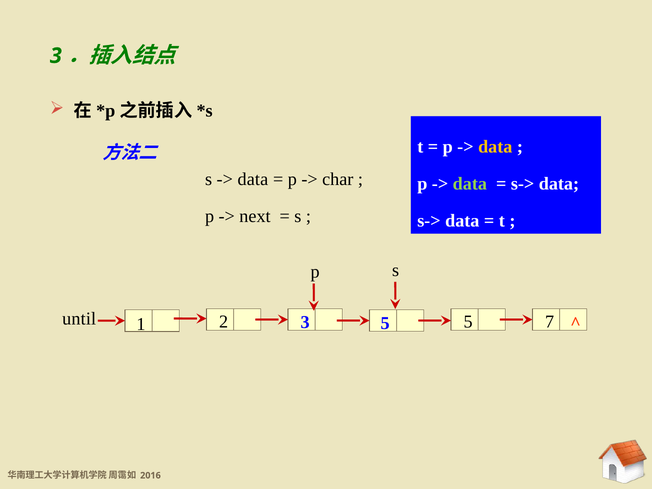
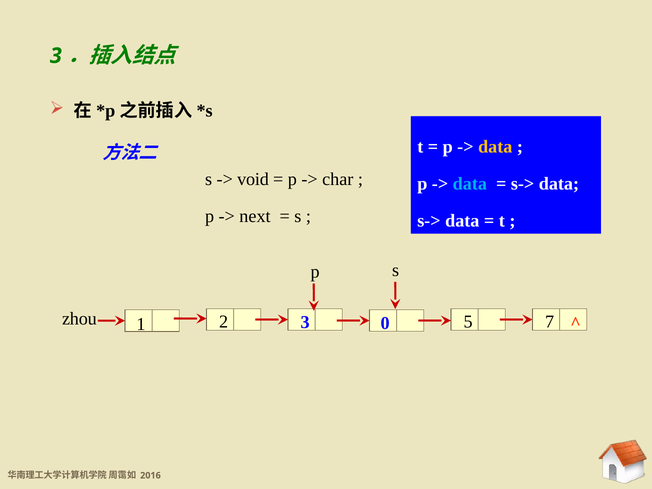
data at (253, 179): data -> void
data at (470, 184) colour: light green -> light blue
until: until -> zhou
3 5: 5 -> 0
